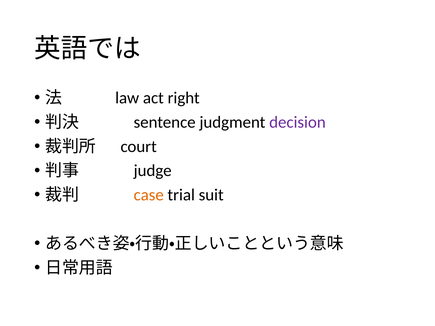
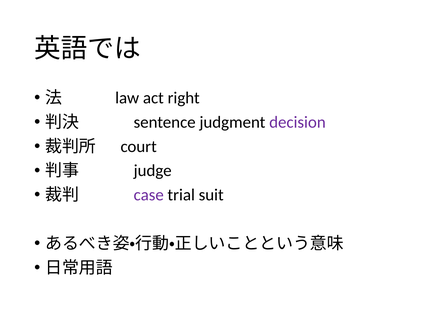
case colour: orange -> purple
